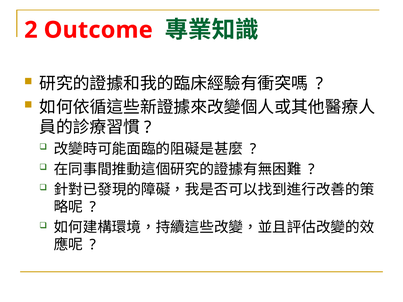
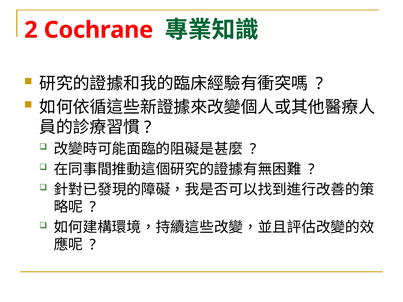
Outcome: Outcome -> Cochrane
